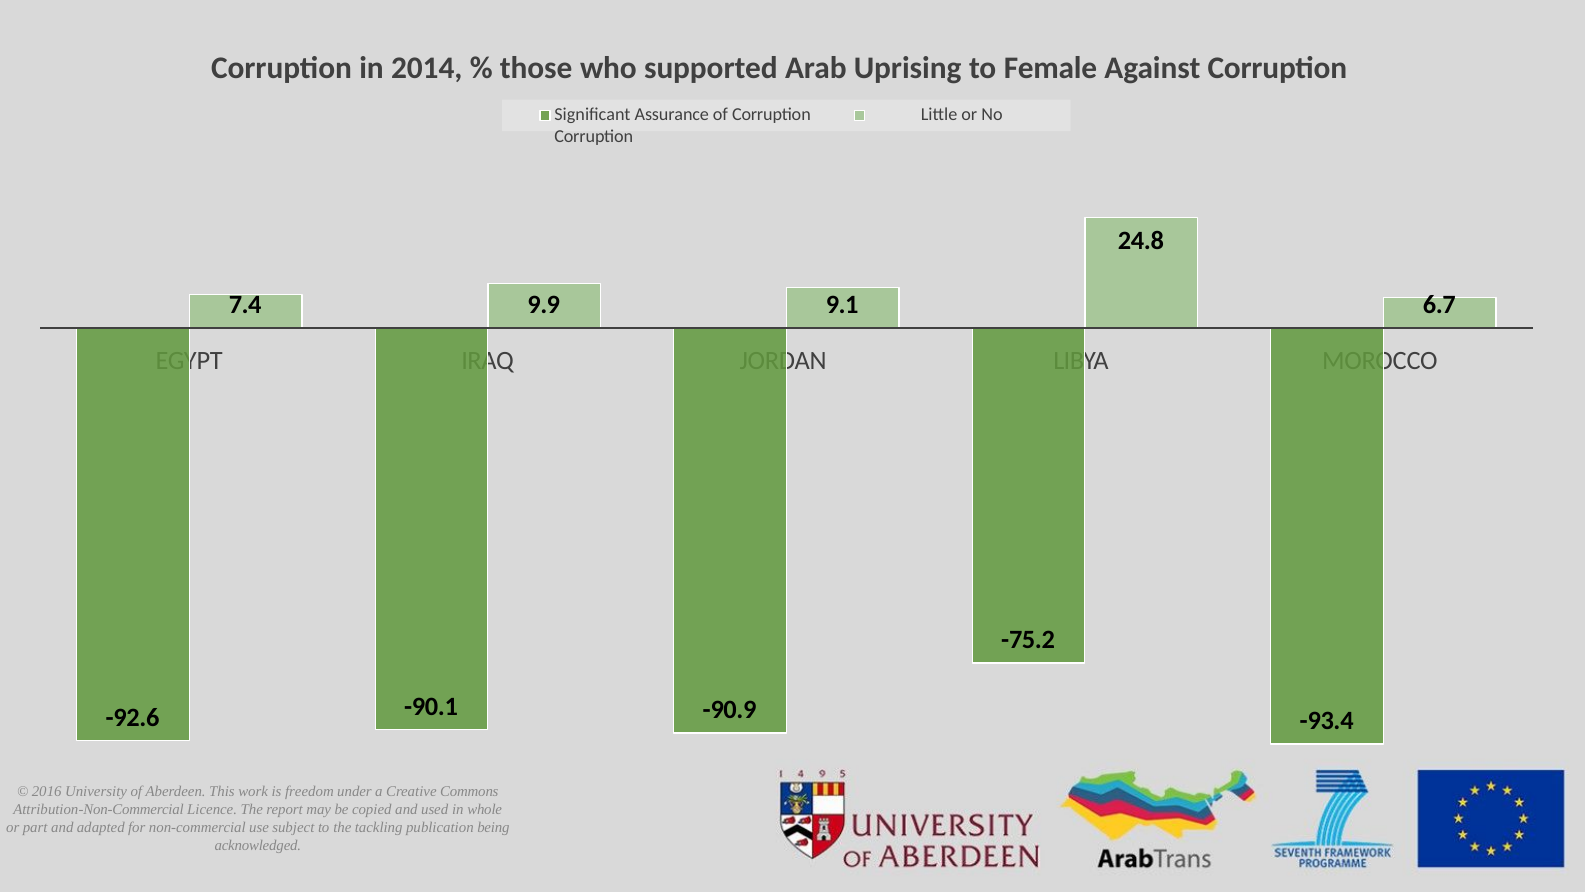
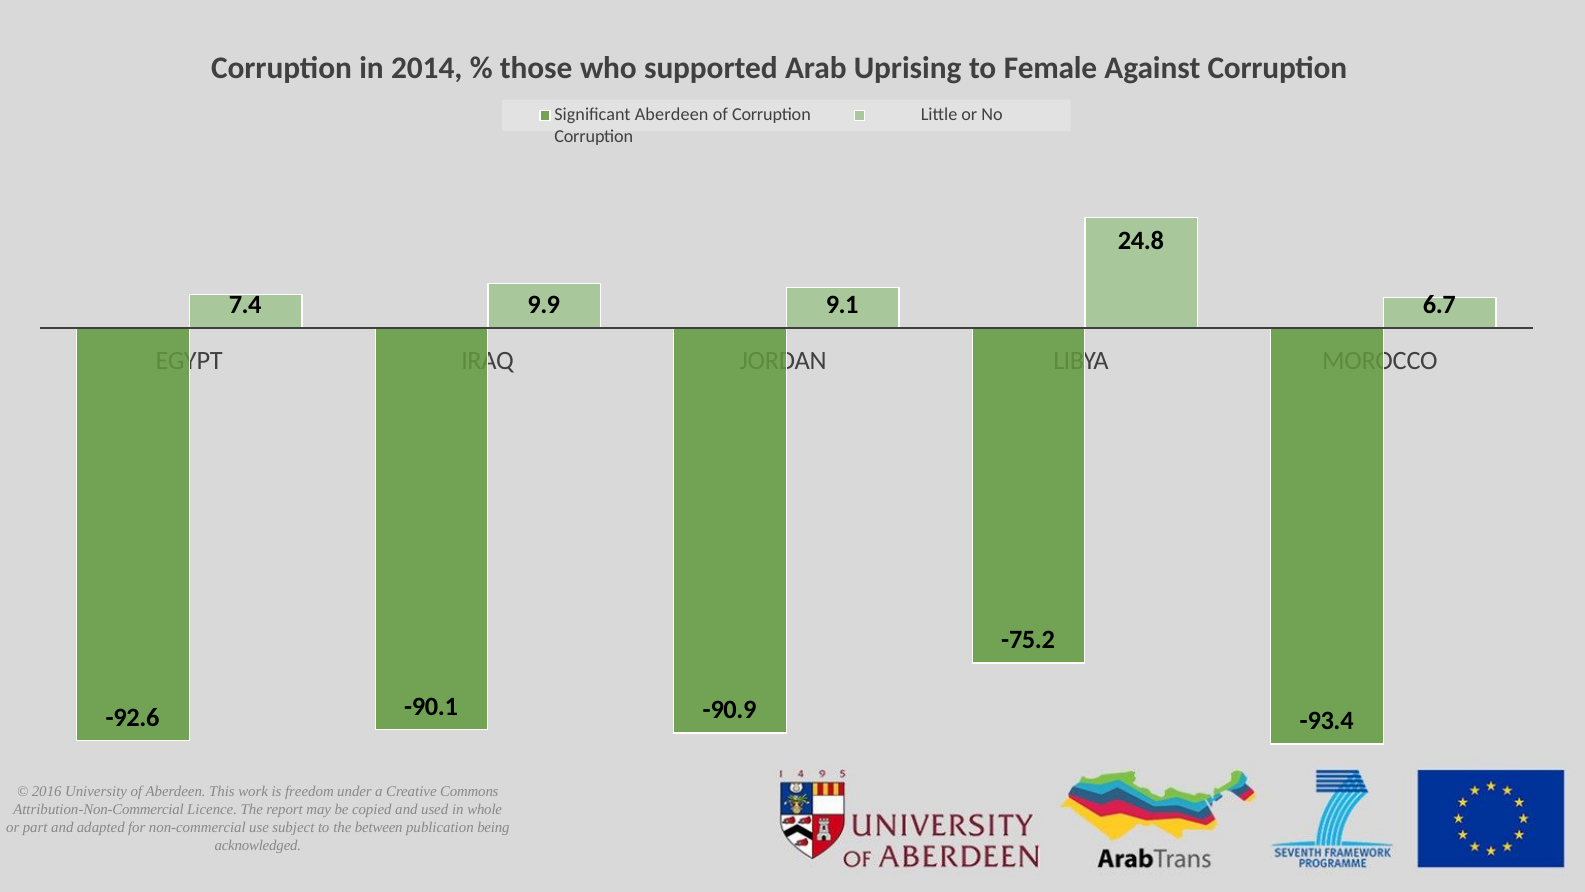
Significant Assurance: Assurance -> Aberdeen
tackling: tackling -> between
